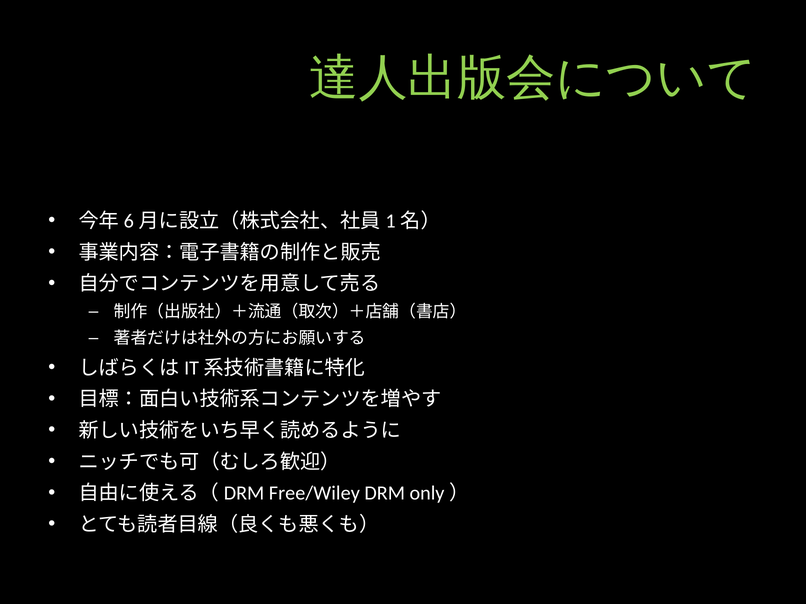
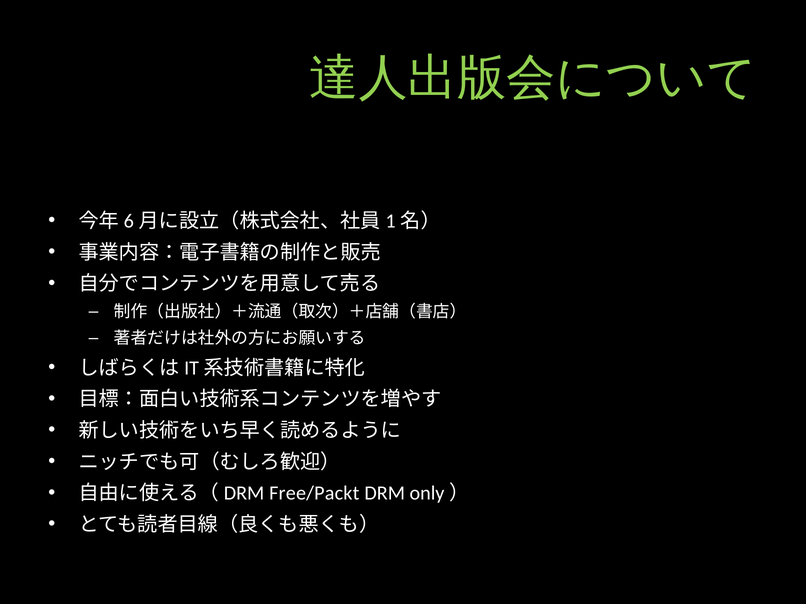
Free/Wiley: Free/Wiley -> Free/Packt
